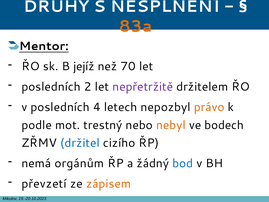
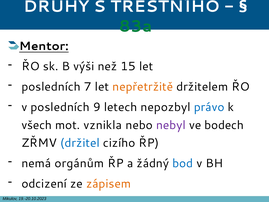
NESPLNĚNÍ: NESPLNĚNÍ -> TRESTNÍHO
83a colour: orange -> green
jejíž: jejíž -> výši
70: 70 -> 15
2: 2 -> 7
nepřetržitě colour: purple -> orange
4: 4 -> 9
právo colour: orange -> blue
podle: podle -> všech
trestný: trestný -> vznikla
nebyl colour: orange -> purple
převzetí: převzetí -> odcizení
